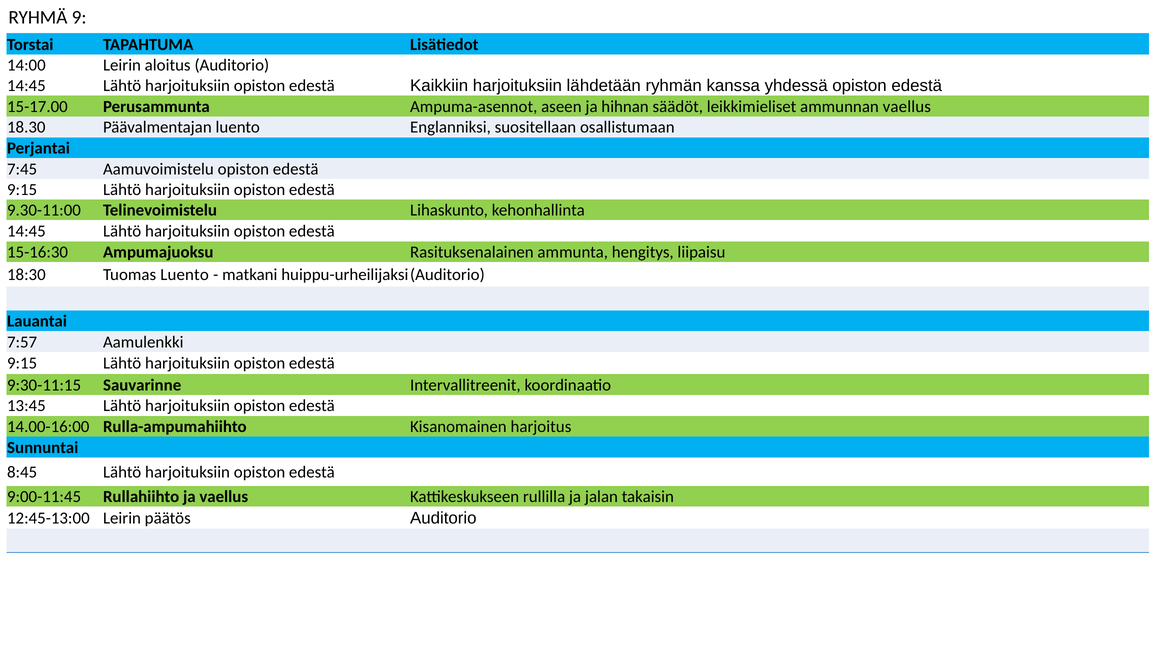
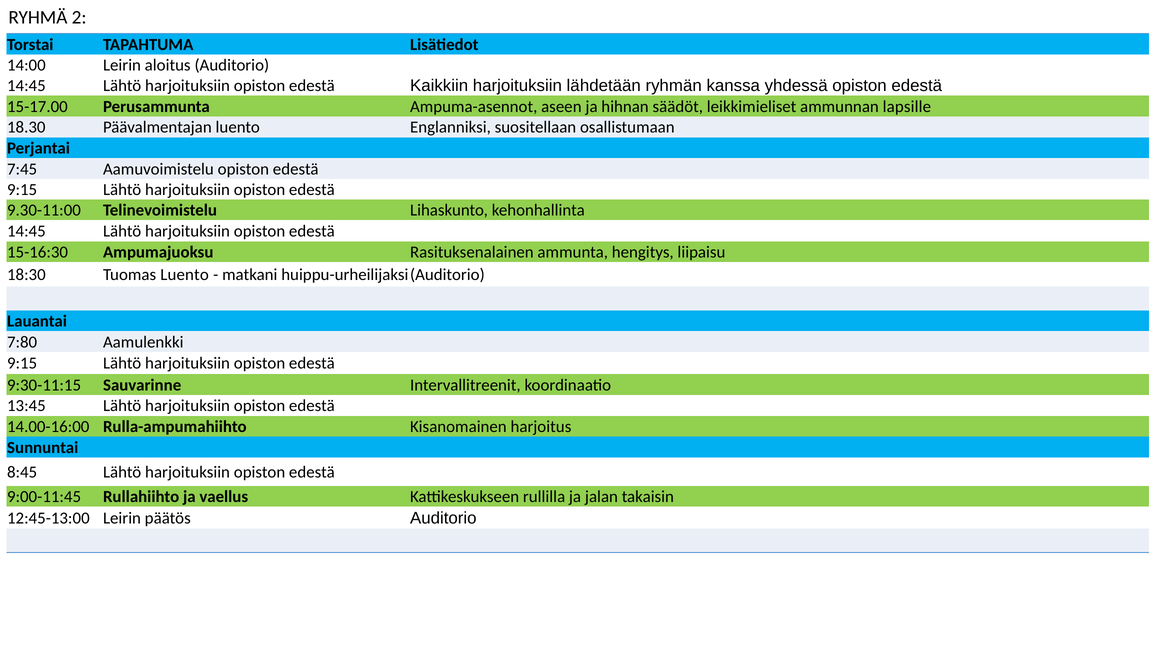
9: 9 -> 2
ammunnan vaellus: vaellus -> lapsille
7:57: 7:57 -> 7:80
